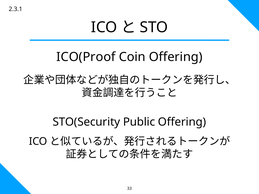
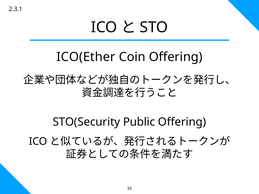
ICO(Proof: ICO(Proof -> ICO(Ether
